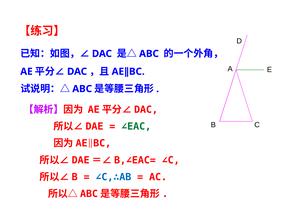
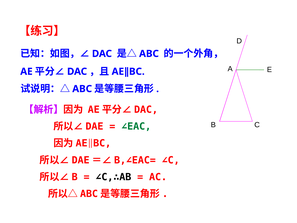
∠C,∴AB colour: blue -> black
